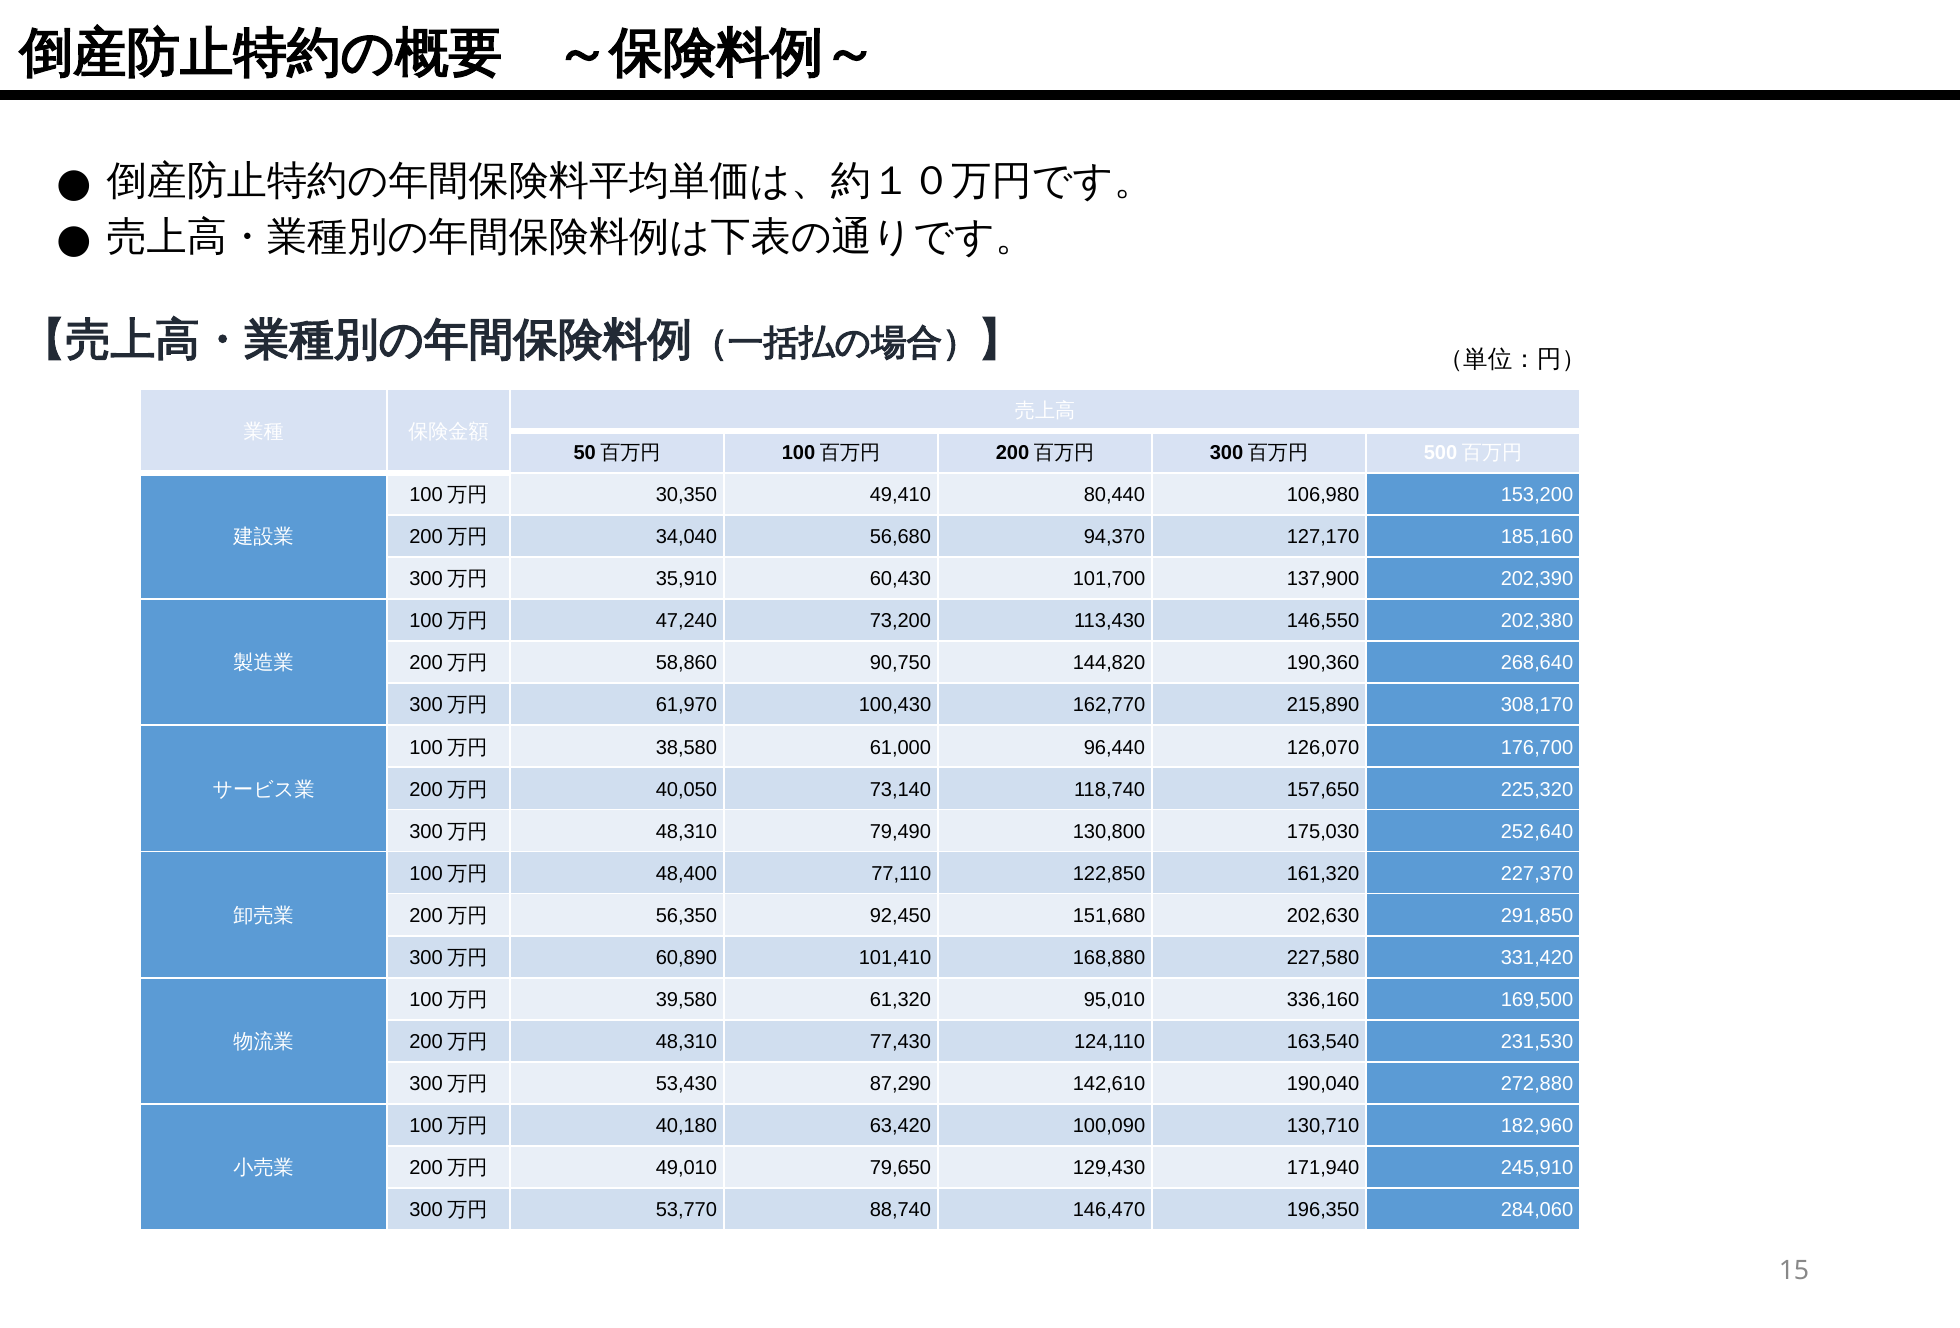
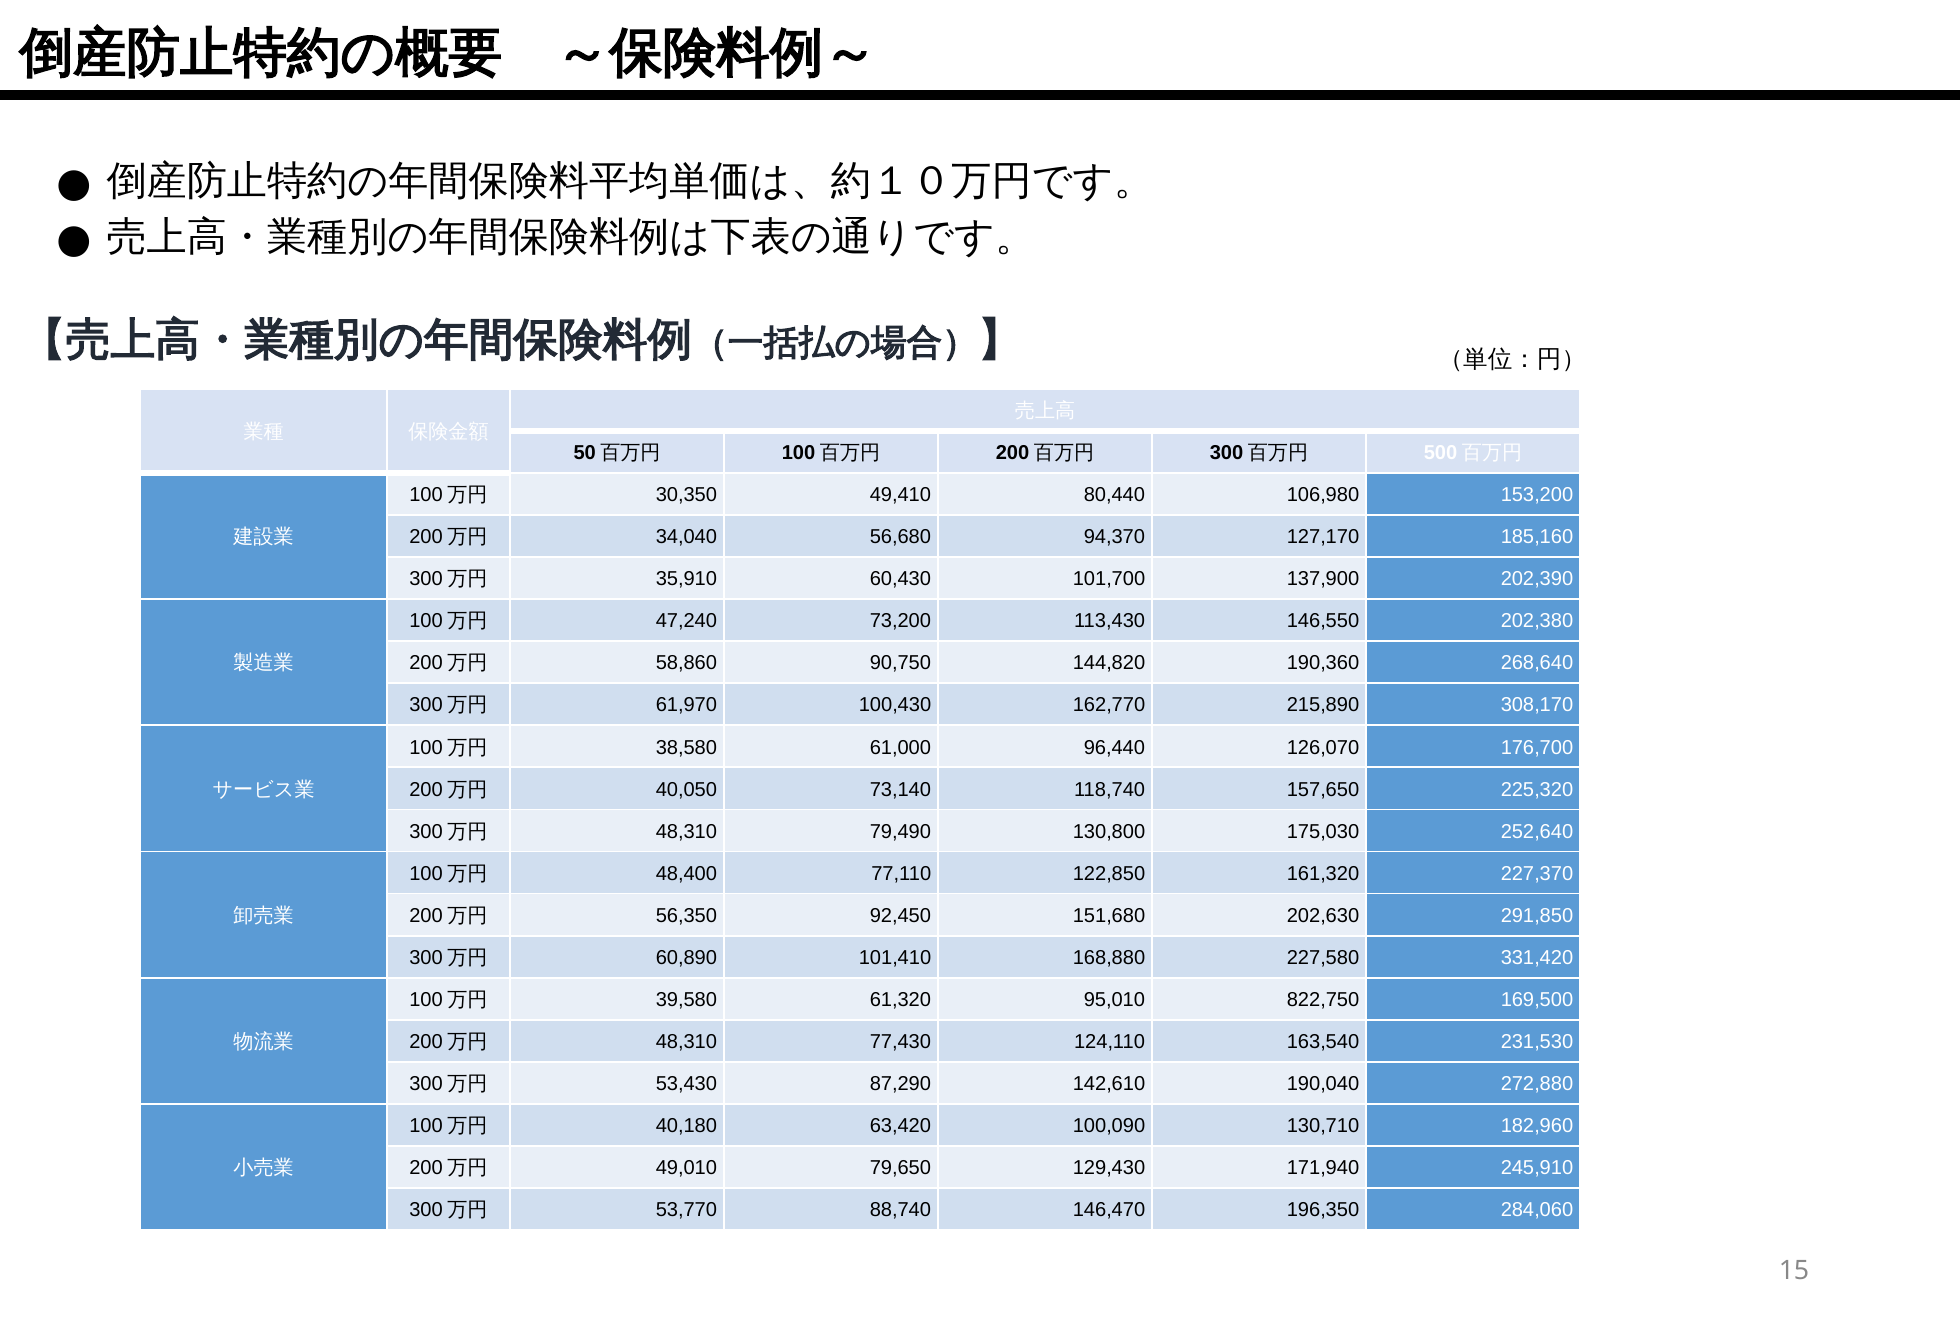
336,160: 336,160 -> 822,750
